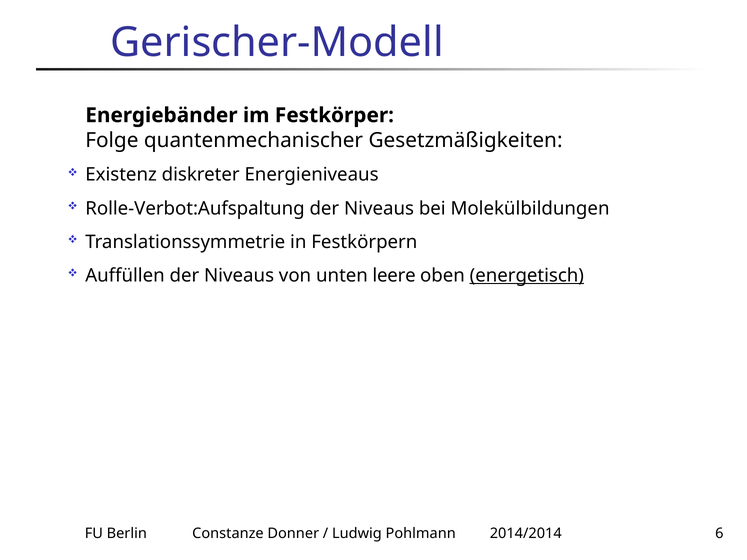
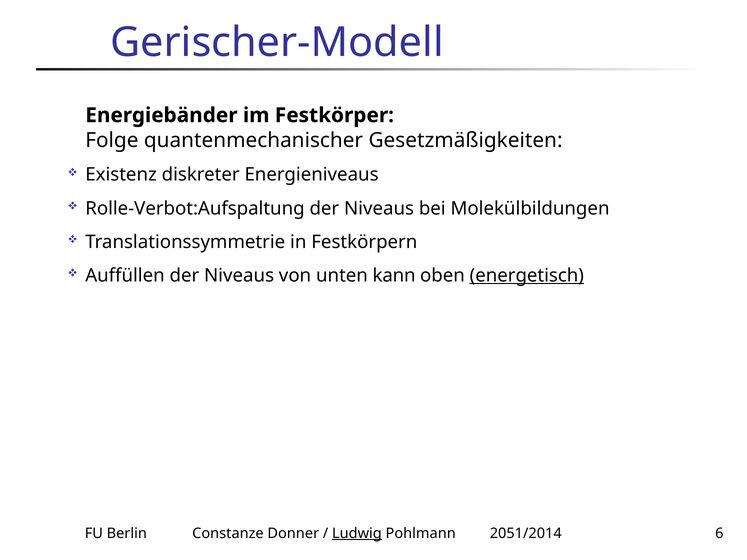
leere: leere -> kann
Ludwig underline: none -> present
2014/2014: 2014/2014 -> 2051/2014
